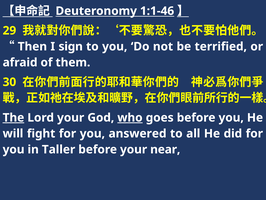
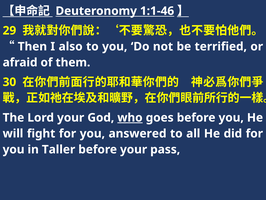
sign: sign -> also
The underline: present -> none
near: near -> pass
